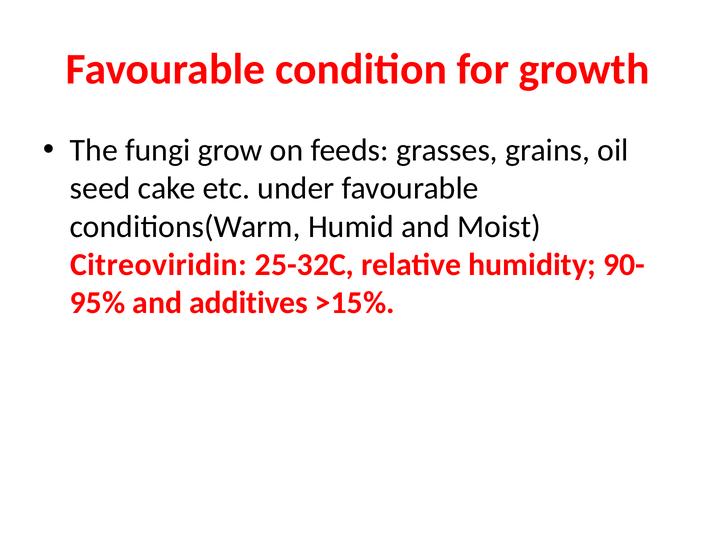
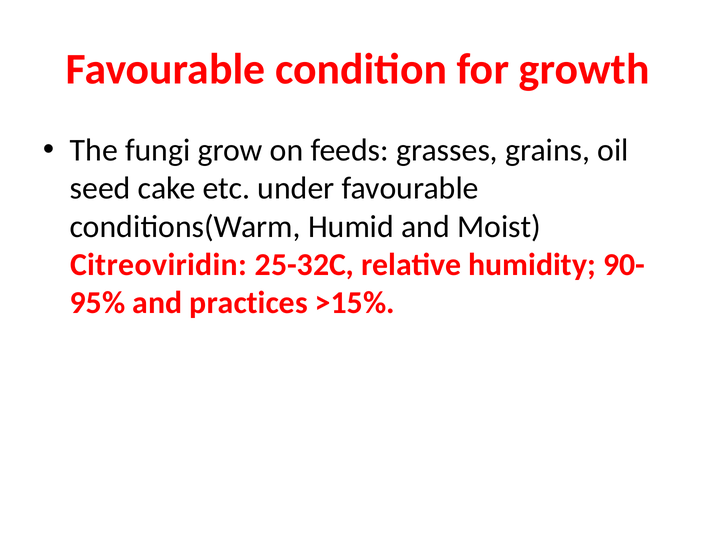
additives: additives -> practices
